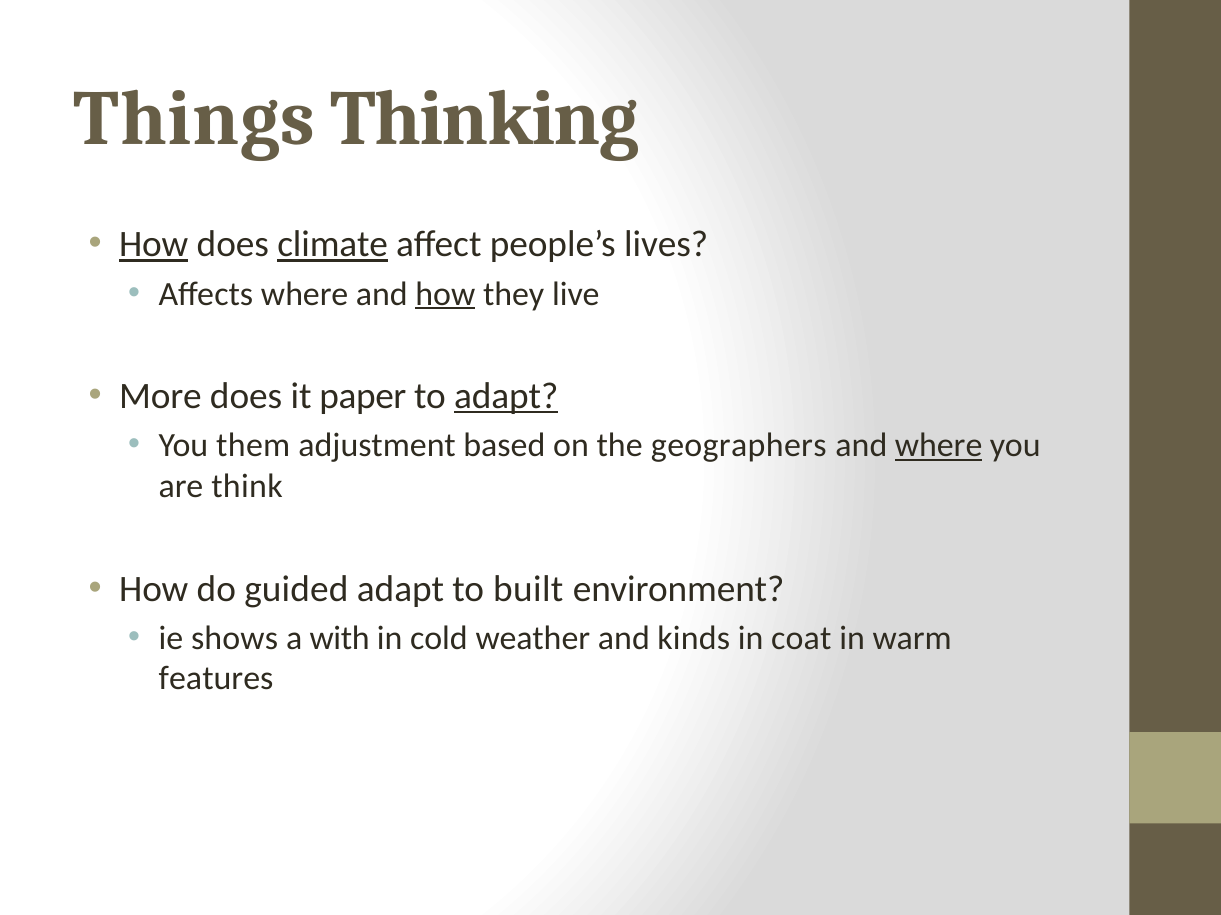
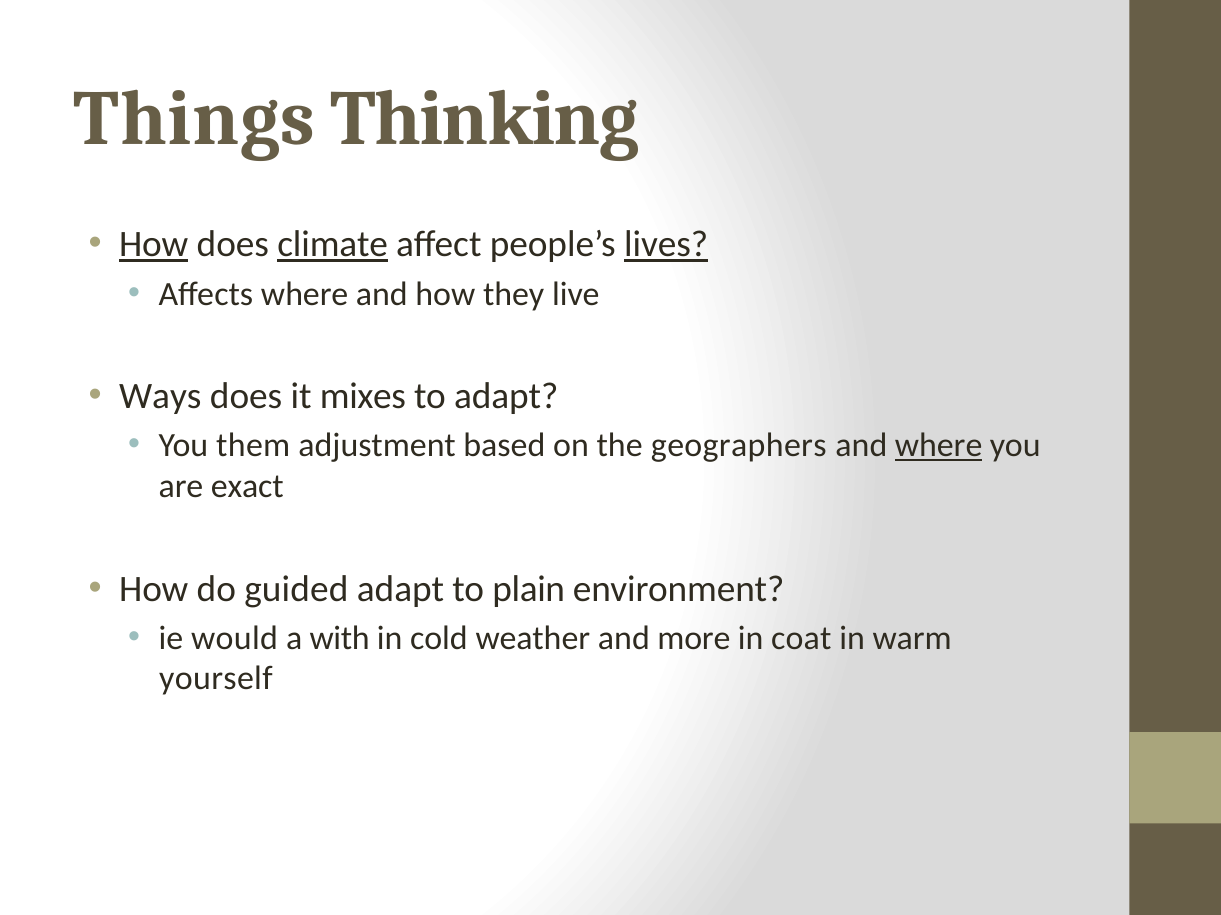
lives underline: none -> present
how at (445, 294) underline: present -> none
More: More -> Ways
paper: paper -> mixes
adapt at (506, 397) underline: present -> none
think: think -> exact
built: built -> plain
shows: shows -> would
kinds: kinds -> more
features: features -> yourself
